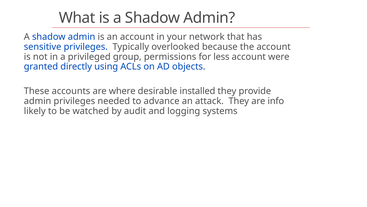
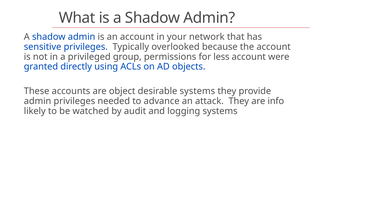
where: where -> object
desirable installed: installed -> systems
